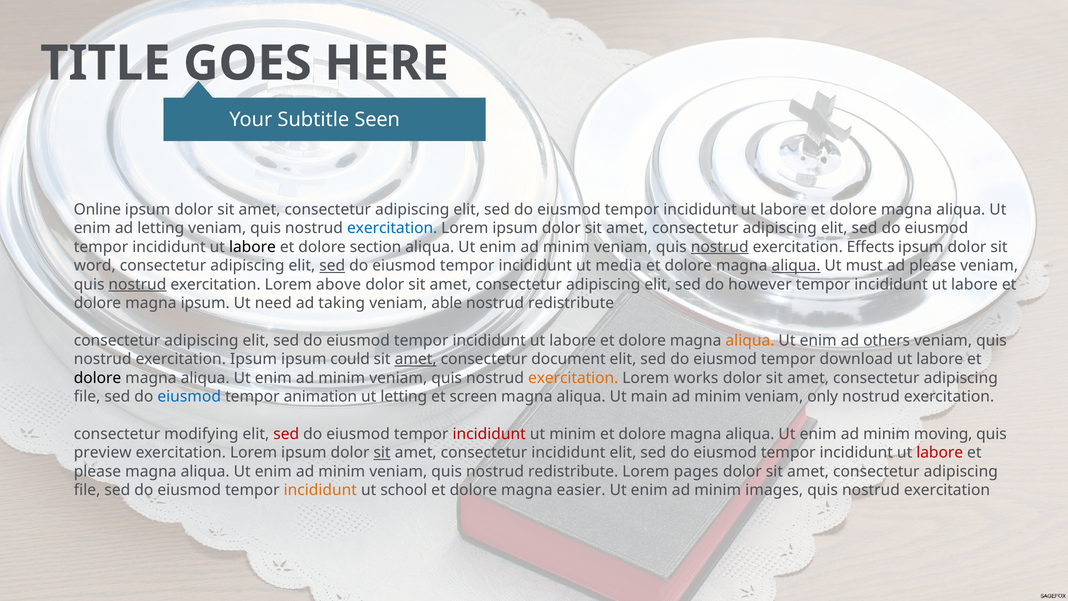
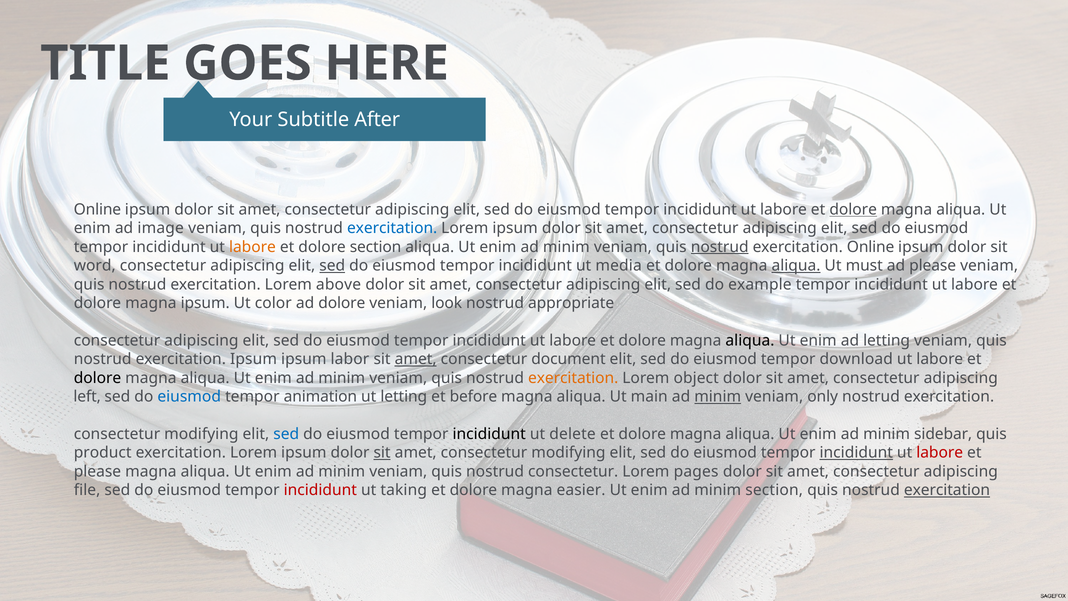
Seen: Seen -> After
dolore at (853, 209) underline: none -> present
ad letting: letting -> image
labore at (252, 247) colour: black -> orange
exercitation Effects: Effects -> Online
nostrud at (137, 284) underline: present -> none
however: however -> example
need: need -> color
ad taking: taking -> dolore
able: able -> look
redistribute at (571, 303): redistribute -> appropriate
aliqua at (750, 340) colour: orange -> black
ad others: others -> letting
could: could -> labor
works: works -> object
file at (87, 396): file -> left
screen: screen -> before
minim at (718, 396) underline: none -> present
sed at (286, 434) colour: red -> blue
incididunt at (489, 434) colour: red -> black
ut minim: minim -> delete
moving: moving -> sidebar
preview: preview -> product
amet consectetur incididunt: incididunt -> modifying
incididunt at (856, 453) underline: none -> present
quis nostrud redistribute: redistribute -> consectetur
incididunt at (320, 490) colour: orange -> red
school: school -> taking
minim images: images -> section
exercitation at (947, 490) underline: none -> present
